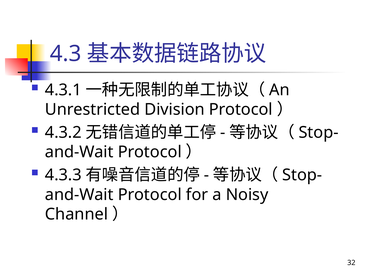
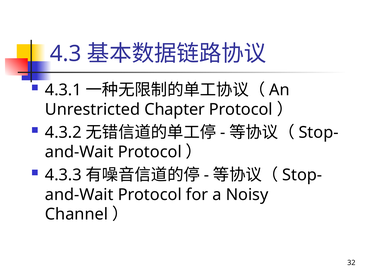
Division: Division -> Chapter
